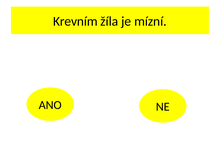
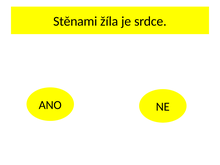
Krevním: Krevním -> Stěnami
mízní: mízní -> srdce
